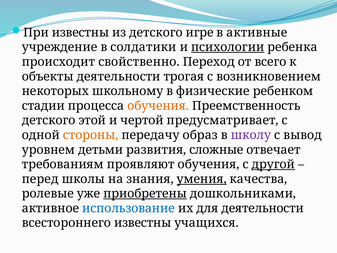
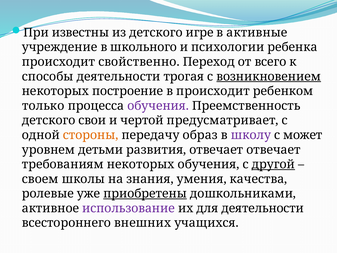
солдатики: солдатики -> школьного
психологии underline: present -> none
объекты: объекты -> способы
возникновением underline: none -> present
школьному: школьному -> построение
в физические: физические -> происходит
стадии: стадии -> только
обучения at (158, 106) colour: orange -> purple
этой: этой -> свои
вывод: вывод -> может
развития сложные: сложные -> отвечает
требованиям проявляют: проявляют -> некоторых
перед: перед -> своем
умения underline: present -> none
использование colour: blue -> purple
всестороннего известны: известны -> внешних
